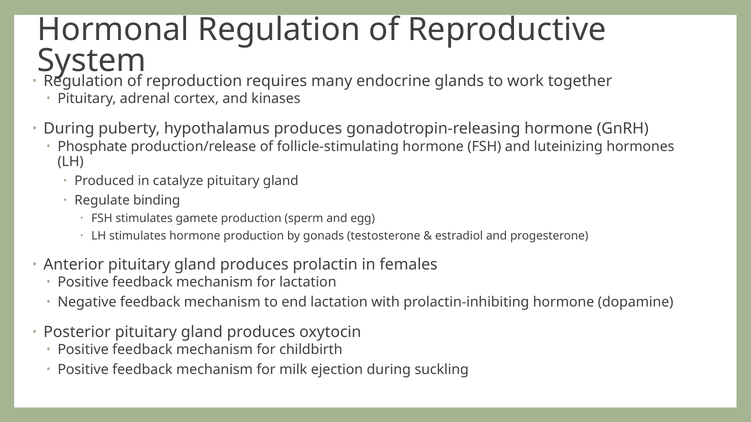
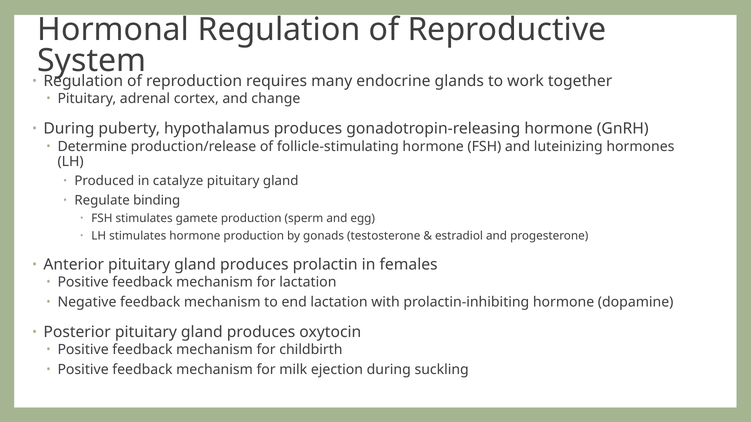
kinases: kinases -> change
Phosphate: Phosphate -> Determine
